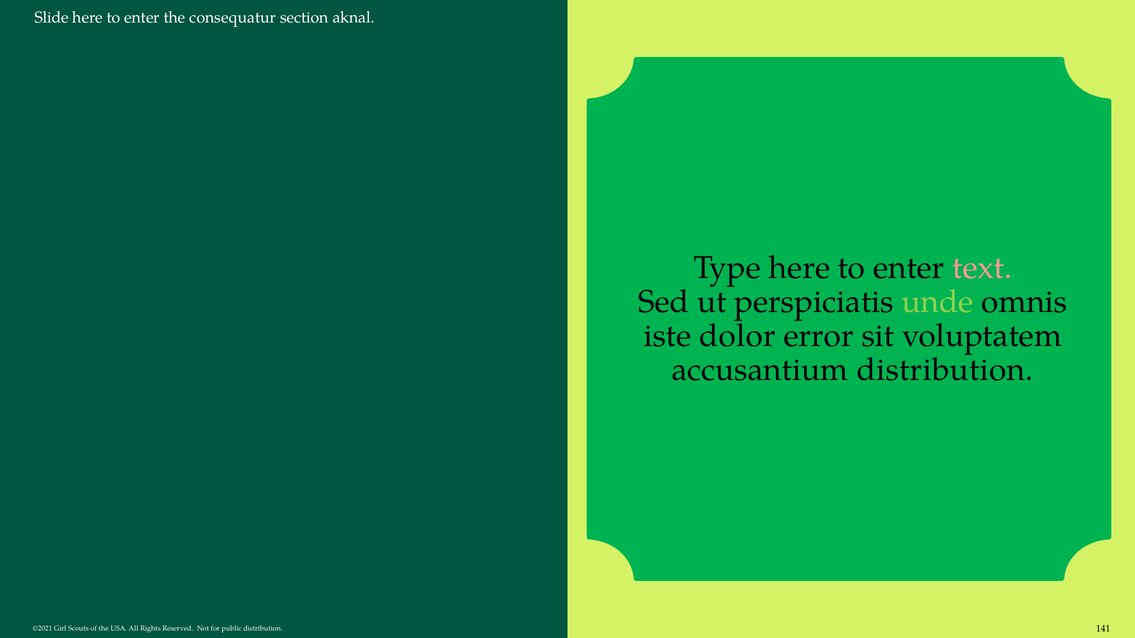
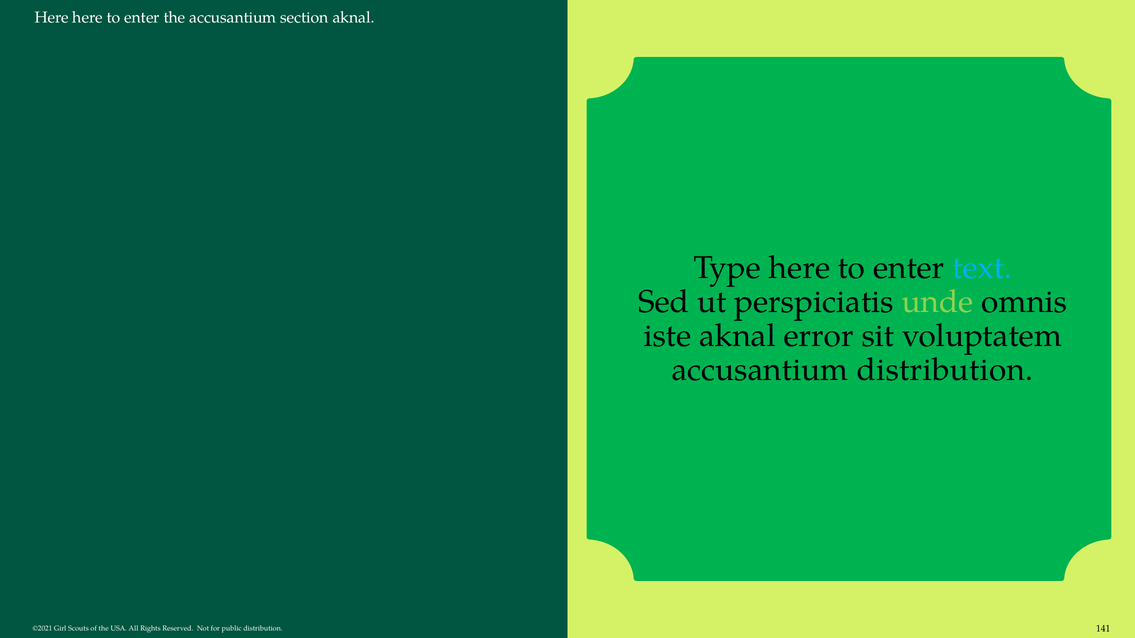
Slide at (52, 18): Slide -> Here
the consequatur: consequatur -> accusantium
text colour: pink -> light blue
iste dolor: dolor -> aknal
